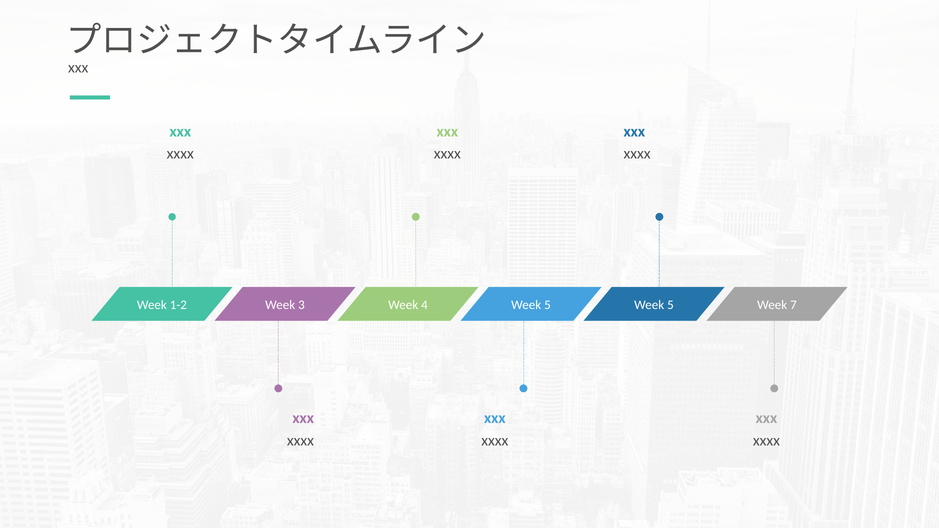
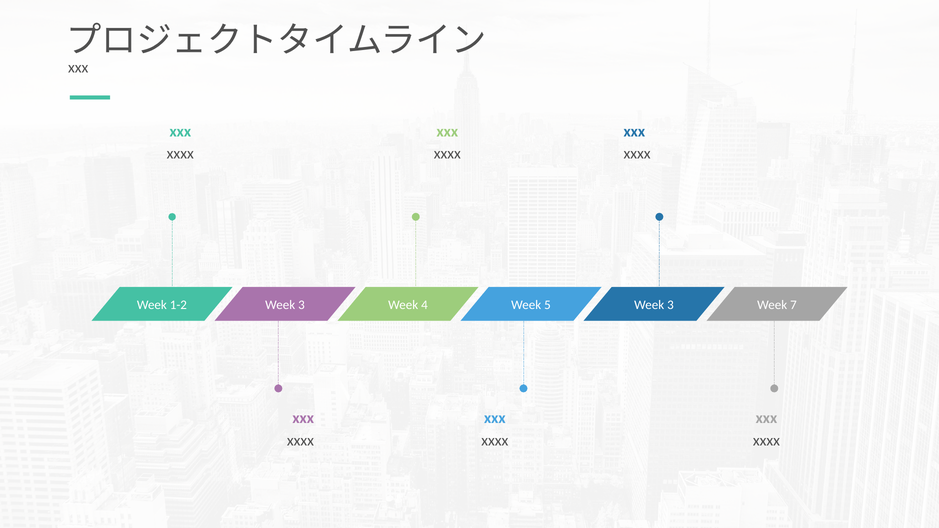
5 Week 5: 5 -> 3
